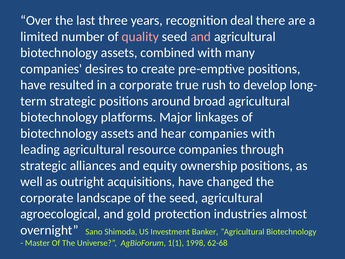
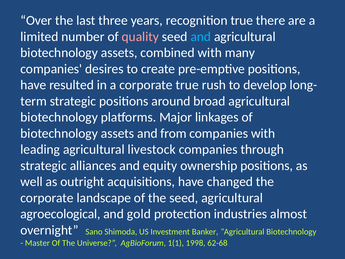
recognition deal: deal -> true
and at (201, 37) colour: pink -> light blue
hear: hear -> from
resource: resource -> livestock
